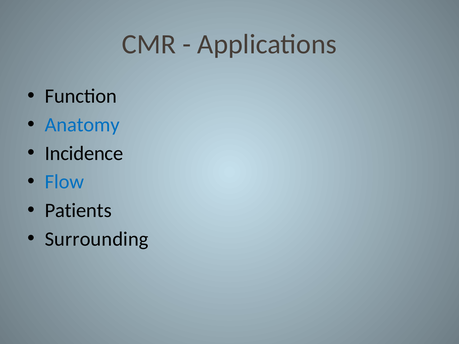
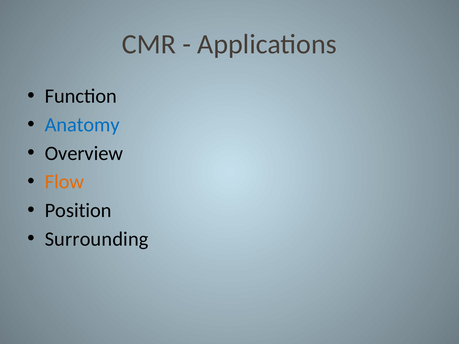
Incidence: Incidence -> Overview
Flow colour: blue -> orange
Patients: Patients -> Position
